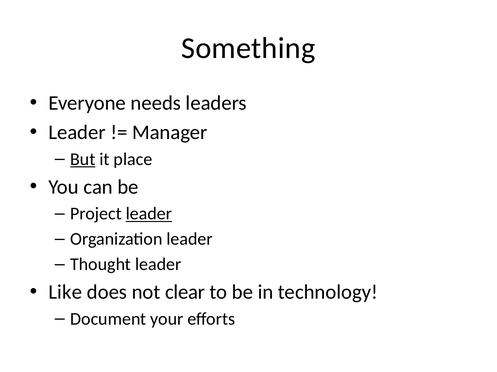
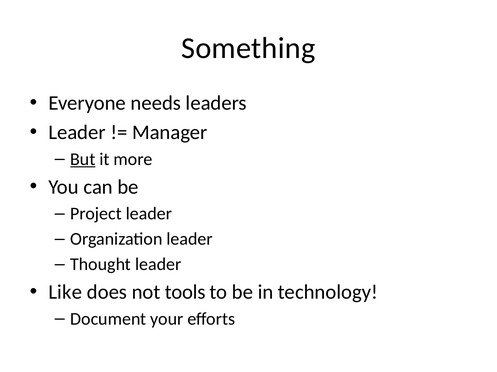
place: place -> more
leader at (149, 214) underline: present -> none
clear: clear -> tools
